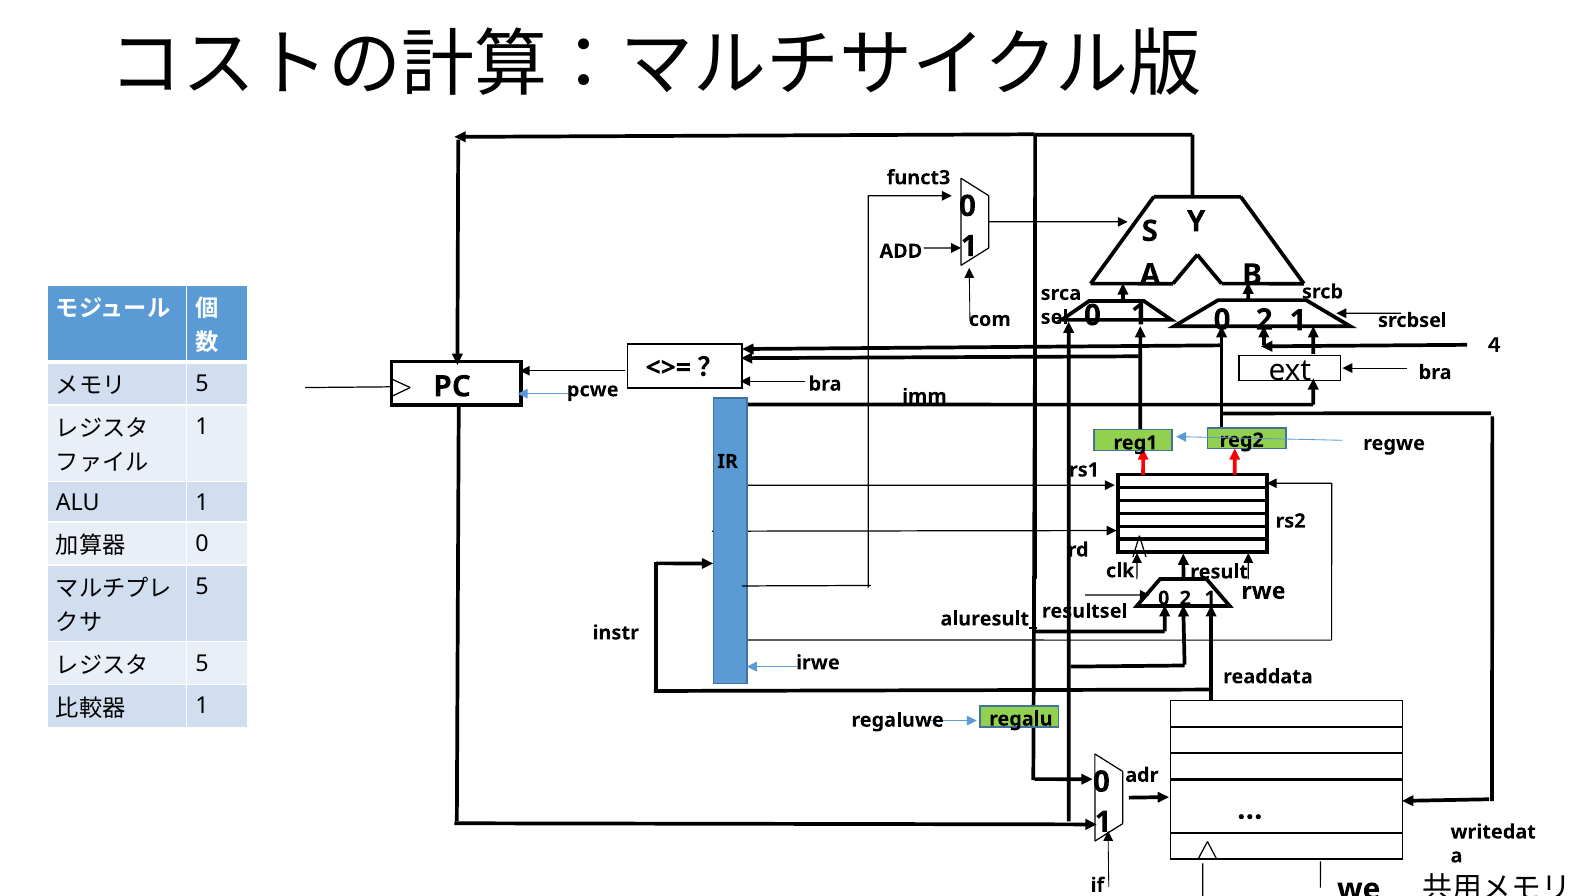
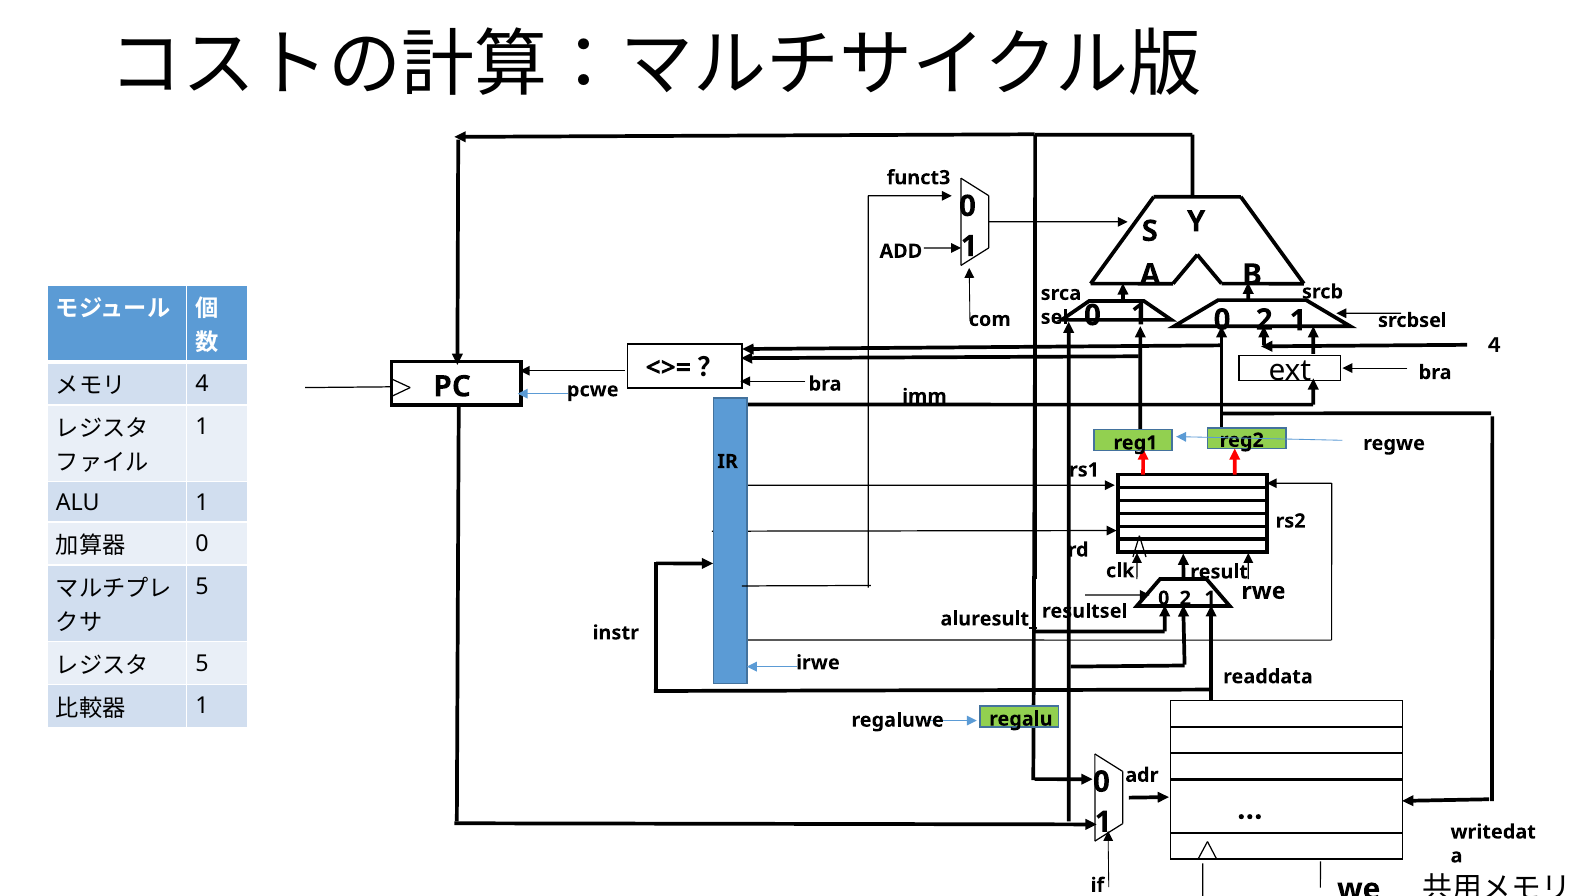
5 at (202, 384): 5 -> 4
